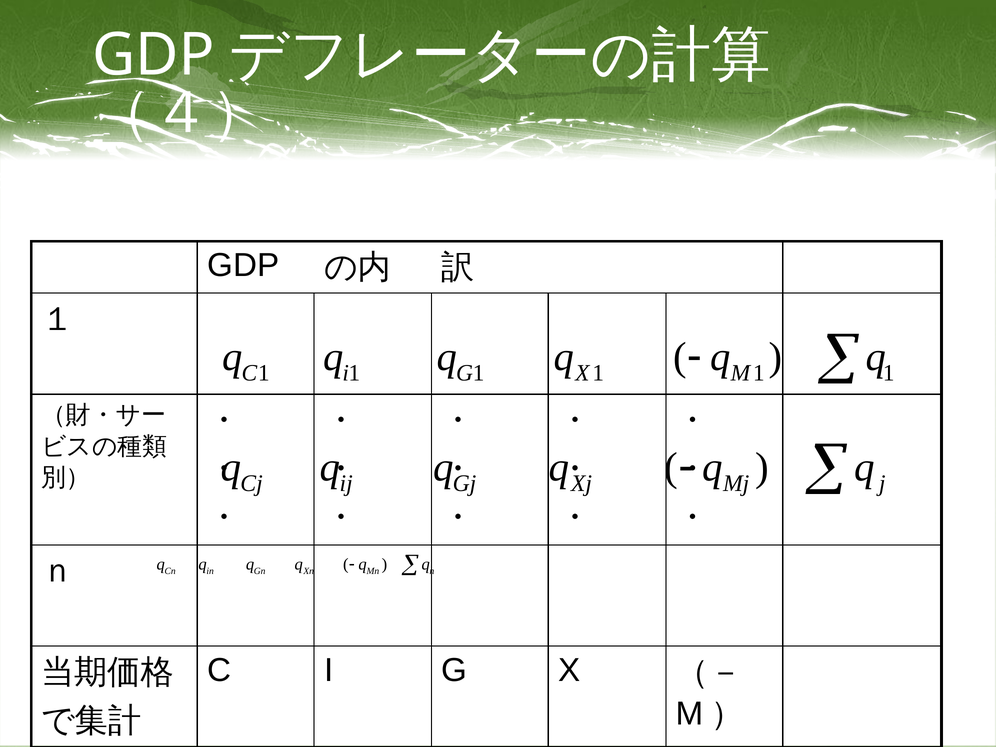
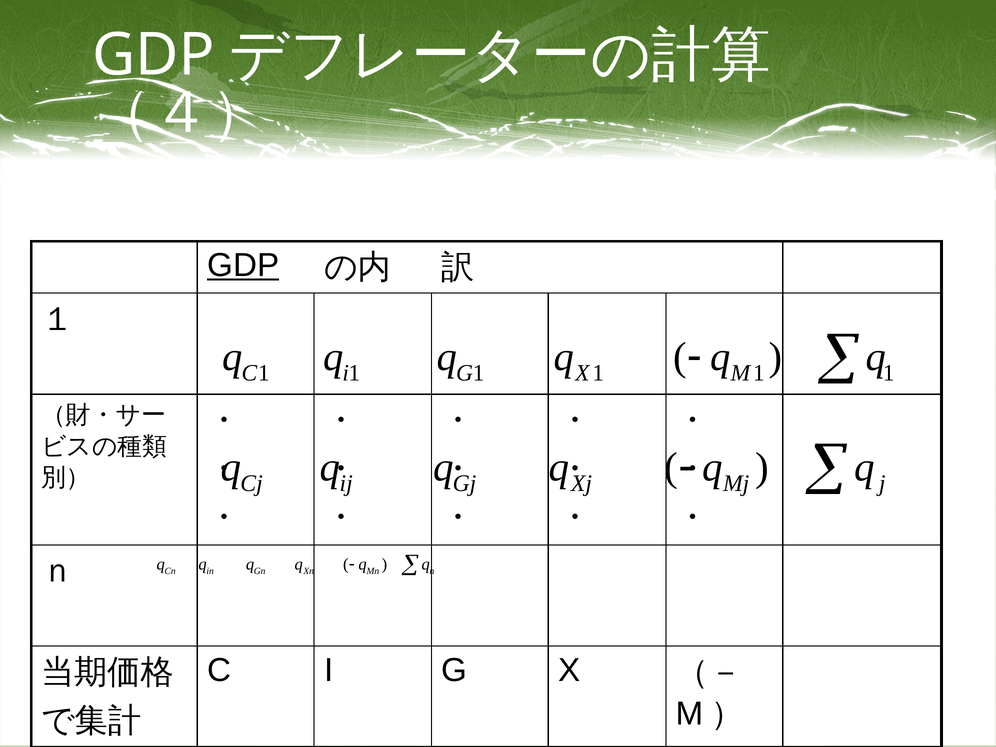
GDP at (243, 265) underline: none -> present
